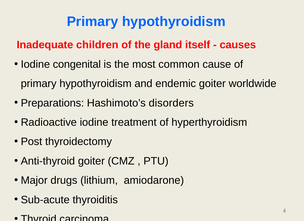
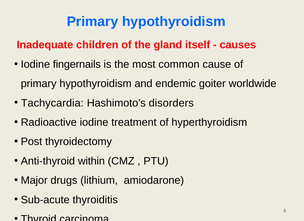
congenital: congenital -> fingernails
Preparations: Preparations -> Tachycardia
Anti-thyroid goiter: goiter -> within
